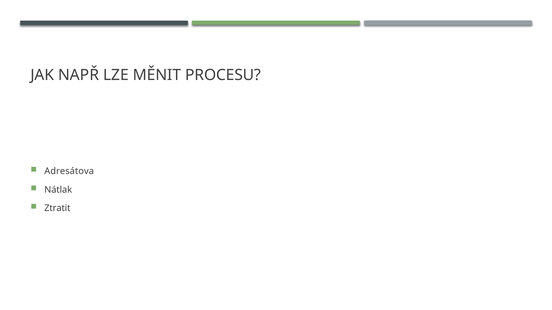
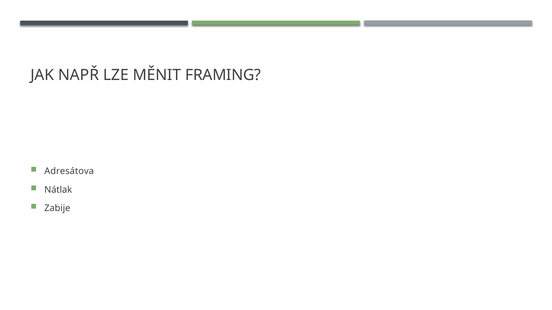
PROCESU: PROCESU -> FRAMING
Ztratit: Ztratit -> Zabije
